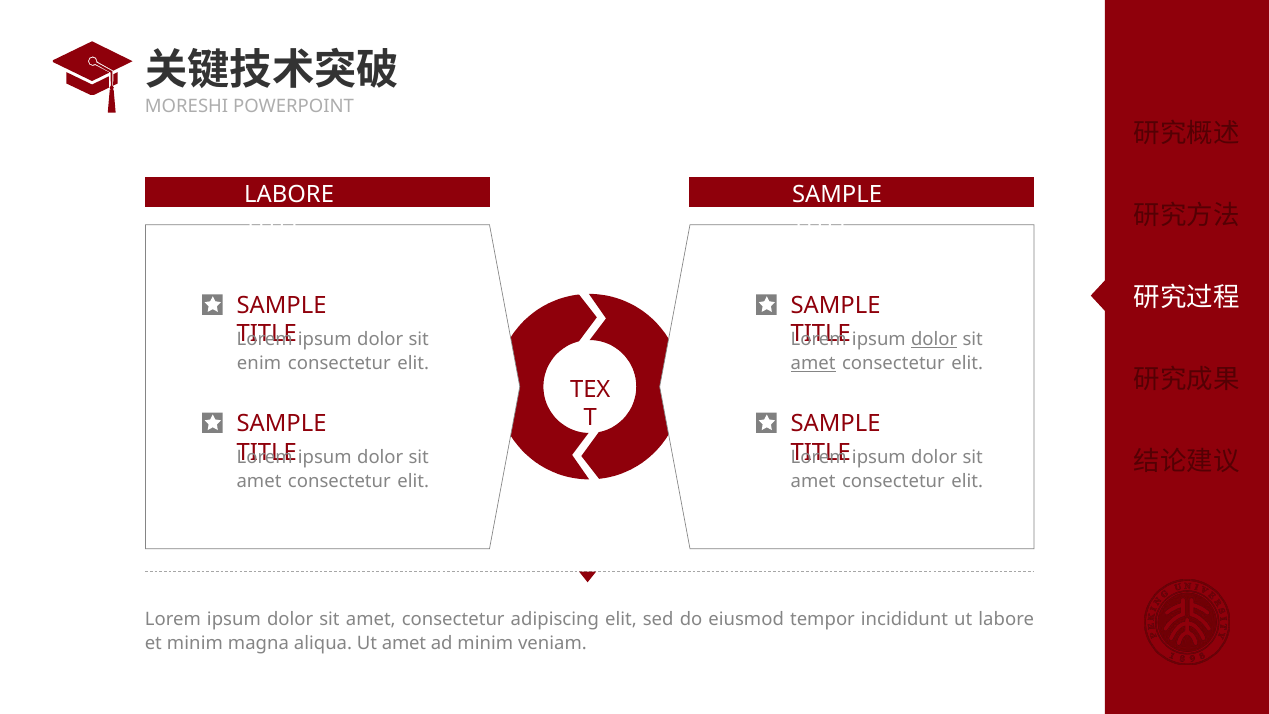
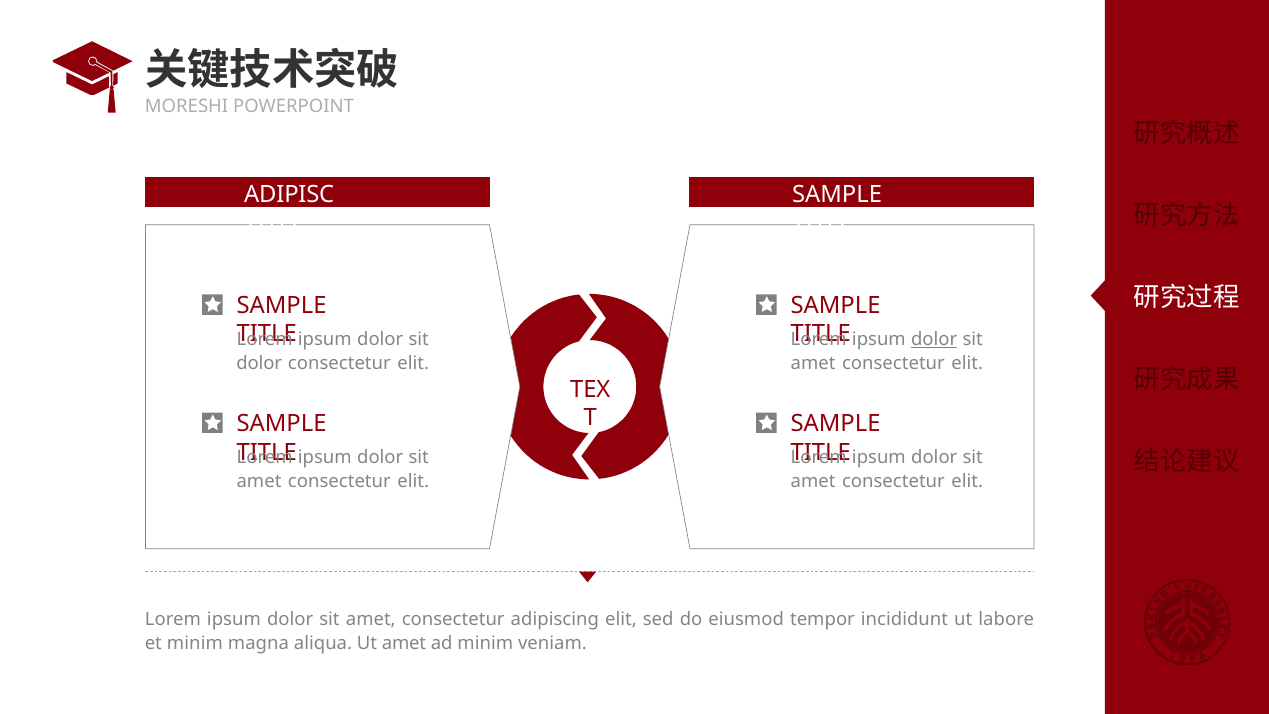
LABORE at (289, 194): LABORE -> ADIPISC
enim at (259, 363): enim -> dolor
amet at (813, 363) underline: present -> none
